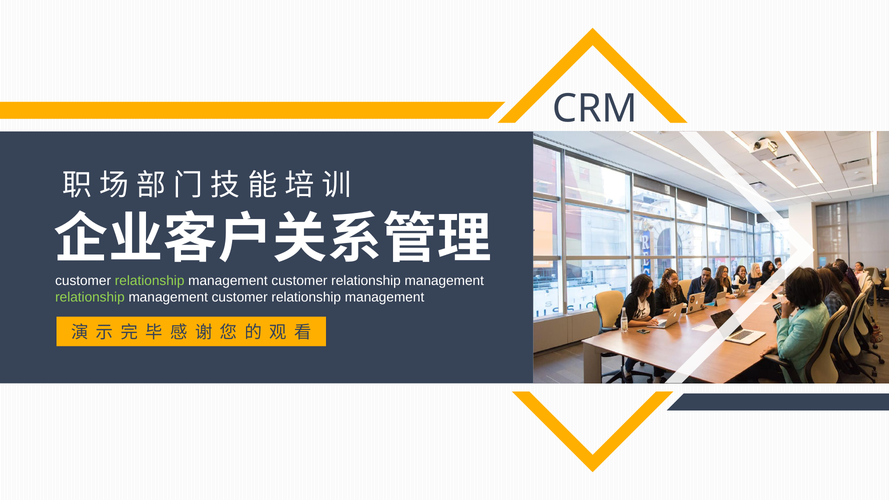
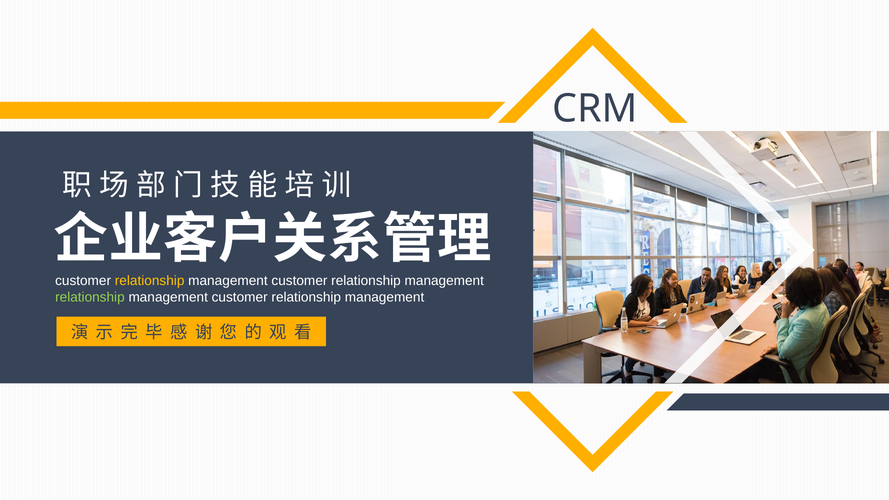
relationship at (150, 281) colour: light green -> yellow
